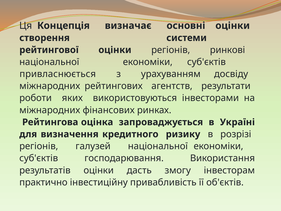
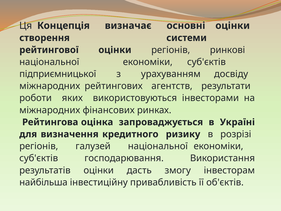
привласнюється: привласнюється -> підприємницької
практично: практично -> найбільша
